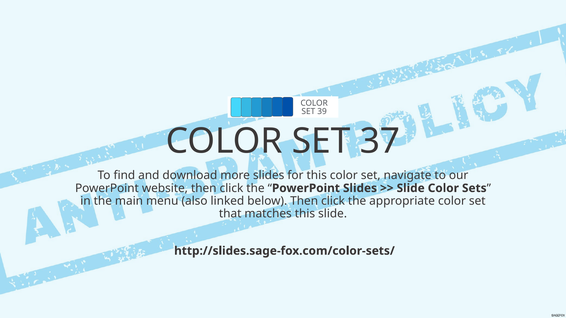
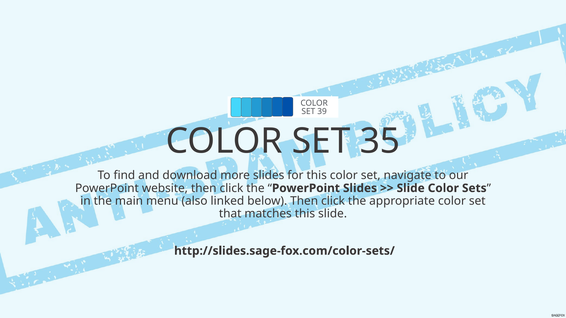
37: 37 -> 35
